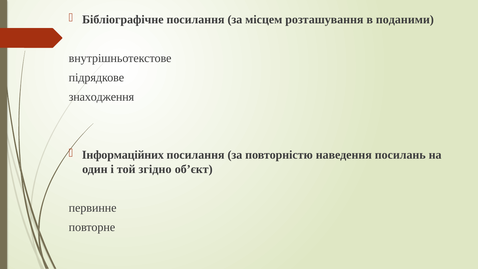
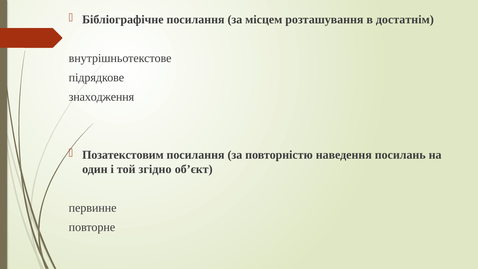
поданими: поданими -> достатнім
Інформаційних: Інформаційних -> Позатекстовим
